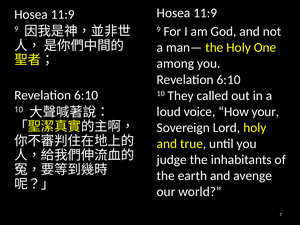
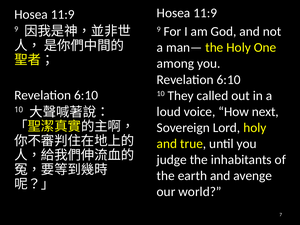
your: your -> next
